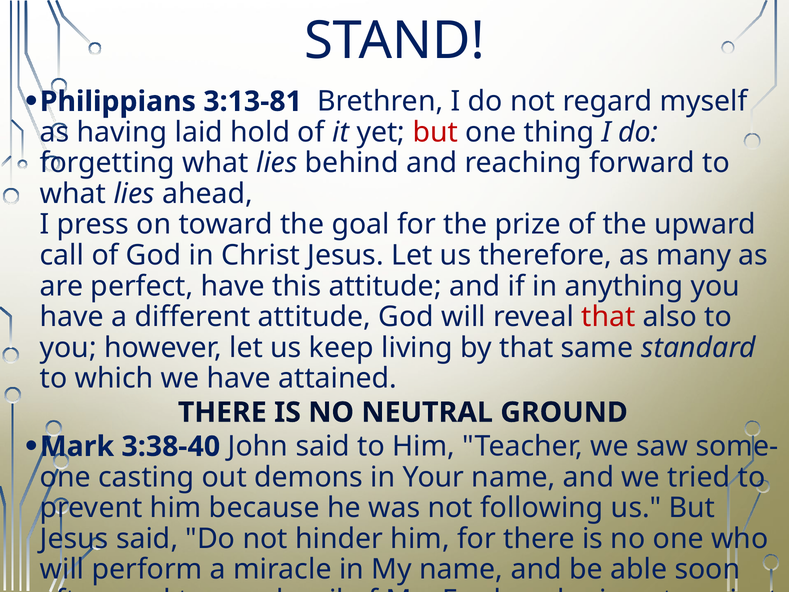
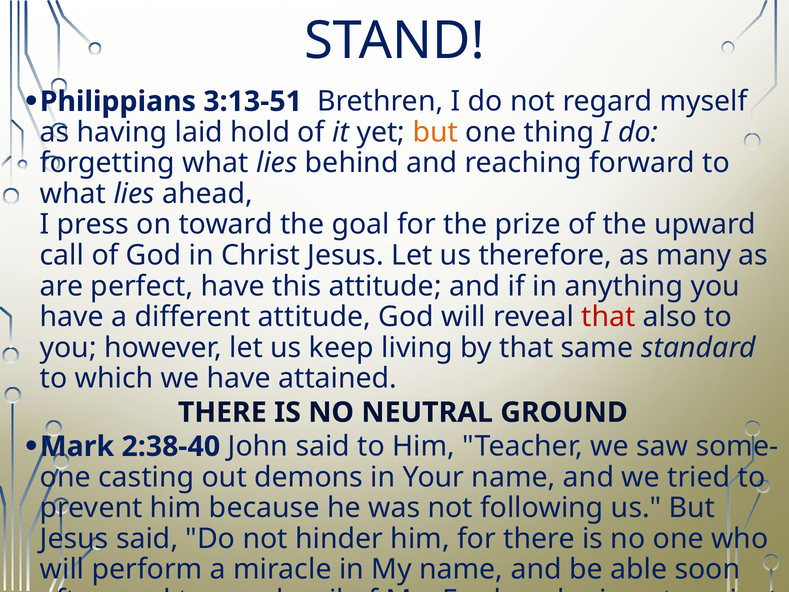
3:13-81: 3:13-81 -> 3:13-51
but at (435, 132) colour: red -> orange
3:38-40: 3:38-40 -> 2:38-40
